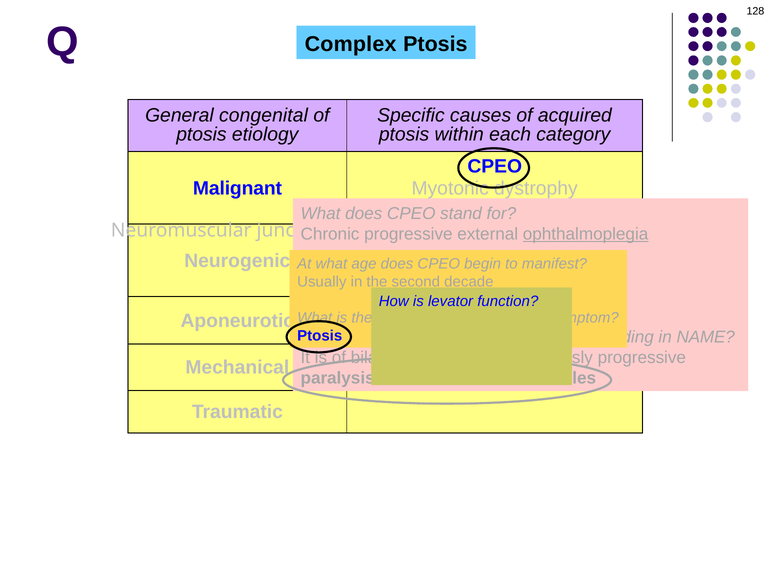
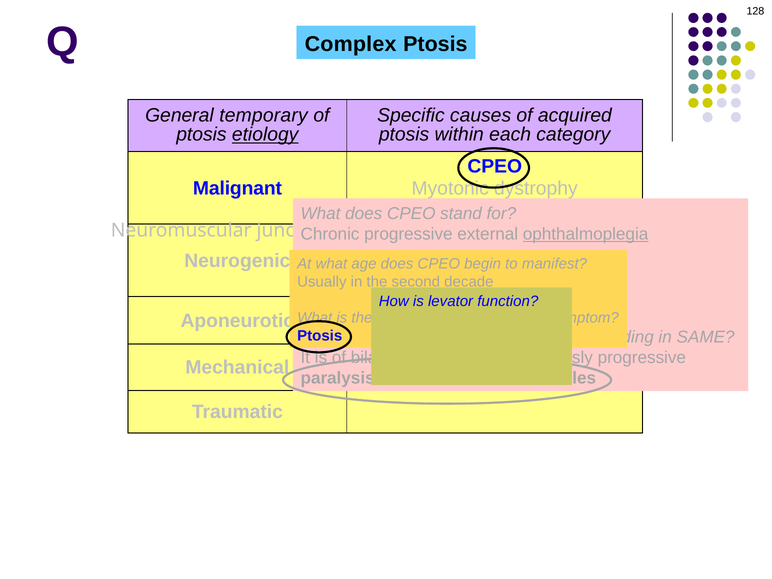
congenital: congenital -> temporary
etiology underline: none -> present
NAME: NAME -> SAME
